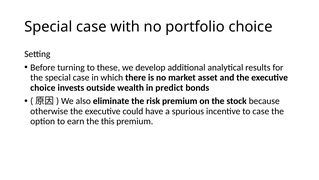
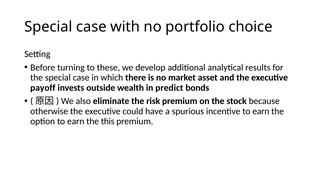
choice at (43, 87): choice -> payoff
incentive to case: case -> earn
